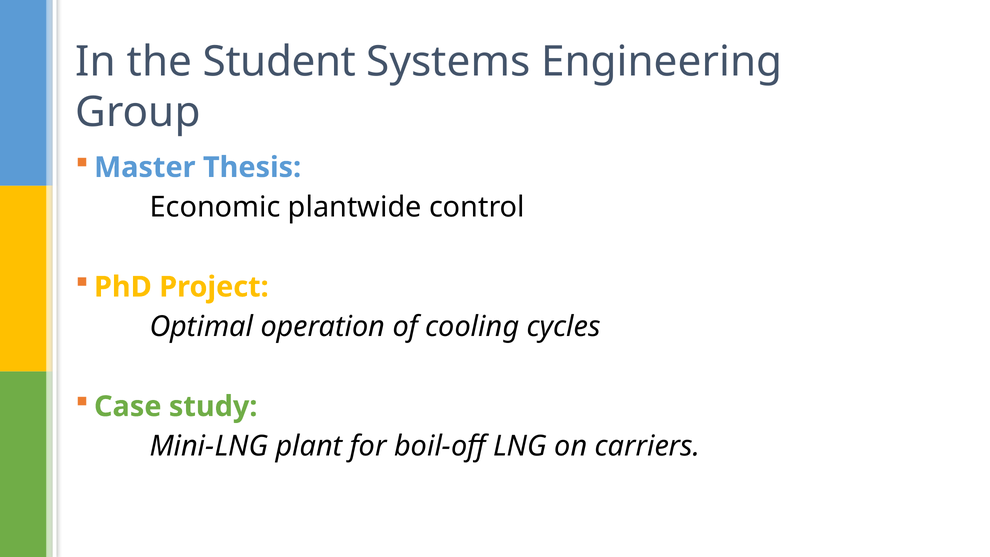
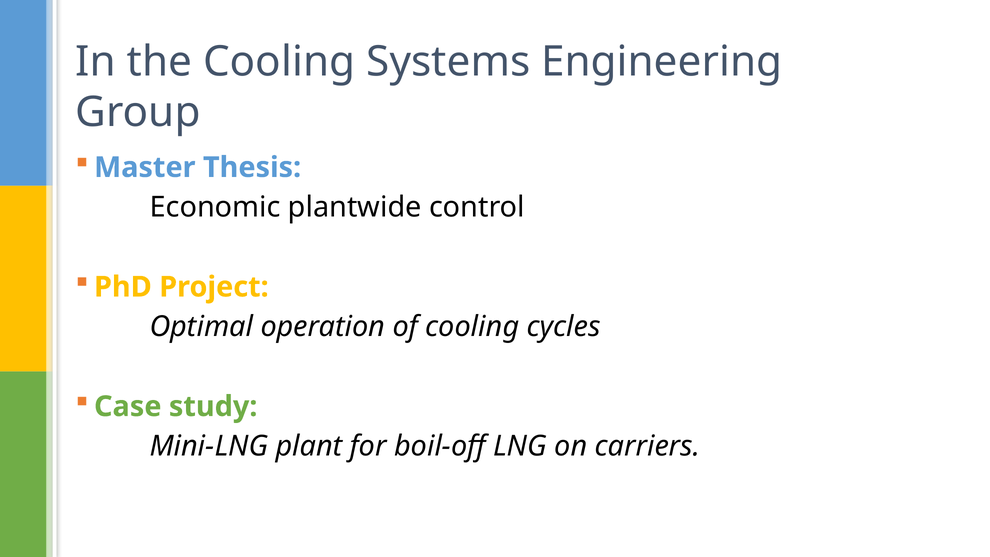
the Student: Student -> Cooling
